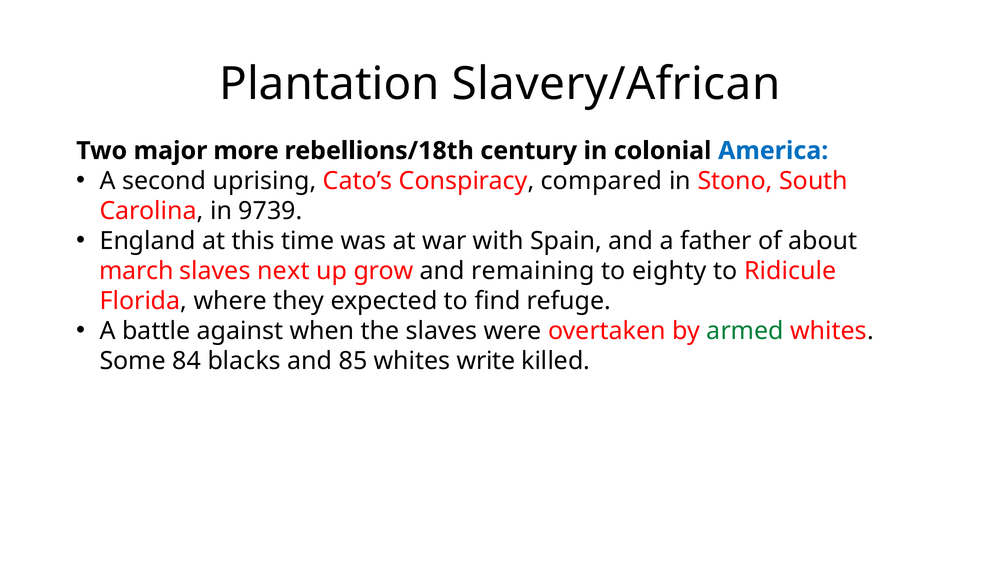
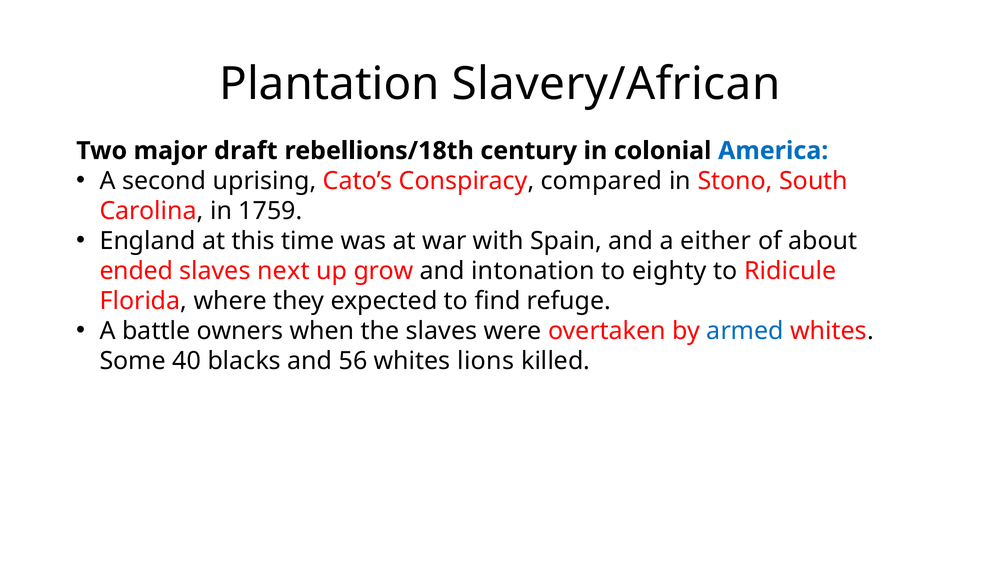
more: more -> draft
9739: 9739 -> 1759
father: father -> either
march: march -> ended
remaining: remaining -> intonation
against: against -> owners
armed colour: green -> blue
84: 84 -> 40
85: 85 -> 56
write: write -> lions
